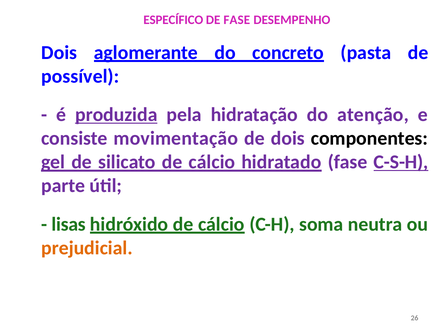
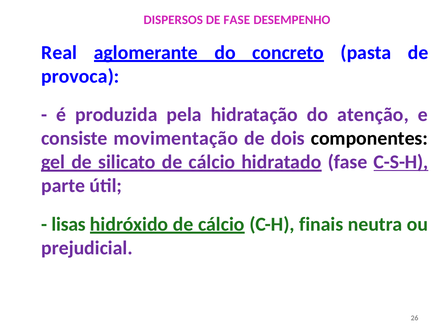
ESPECÍFICO: ESPECÍFICO -> DISPERSOS
Dois at (59, 53): Dois -> Real
possível: possível -> provoca
produzida underline: present -> none
soma: soma -> finais
prejudicial colour: orange -> purple
